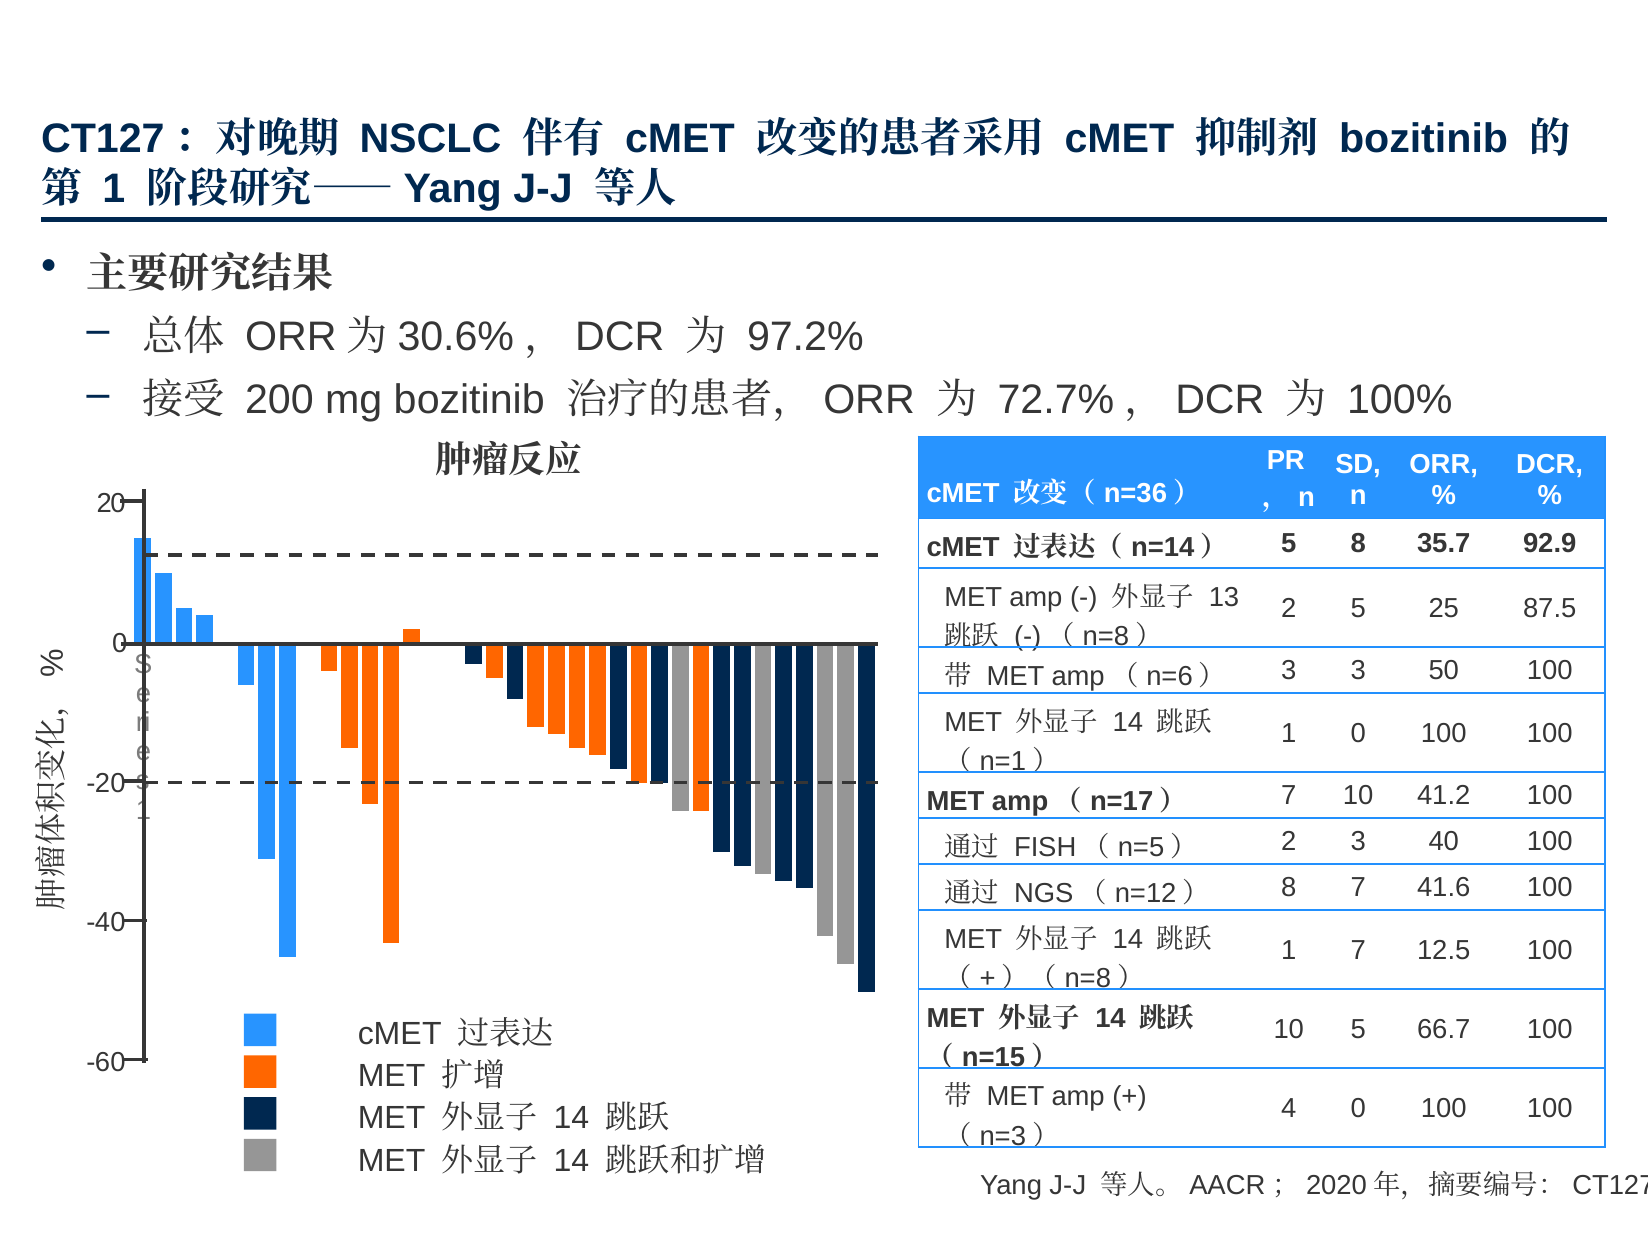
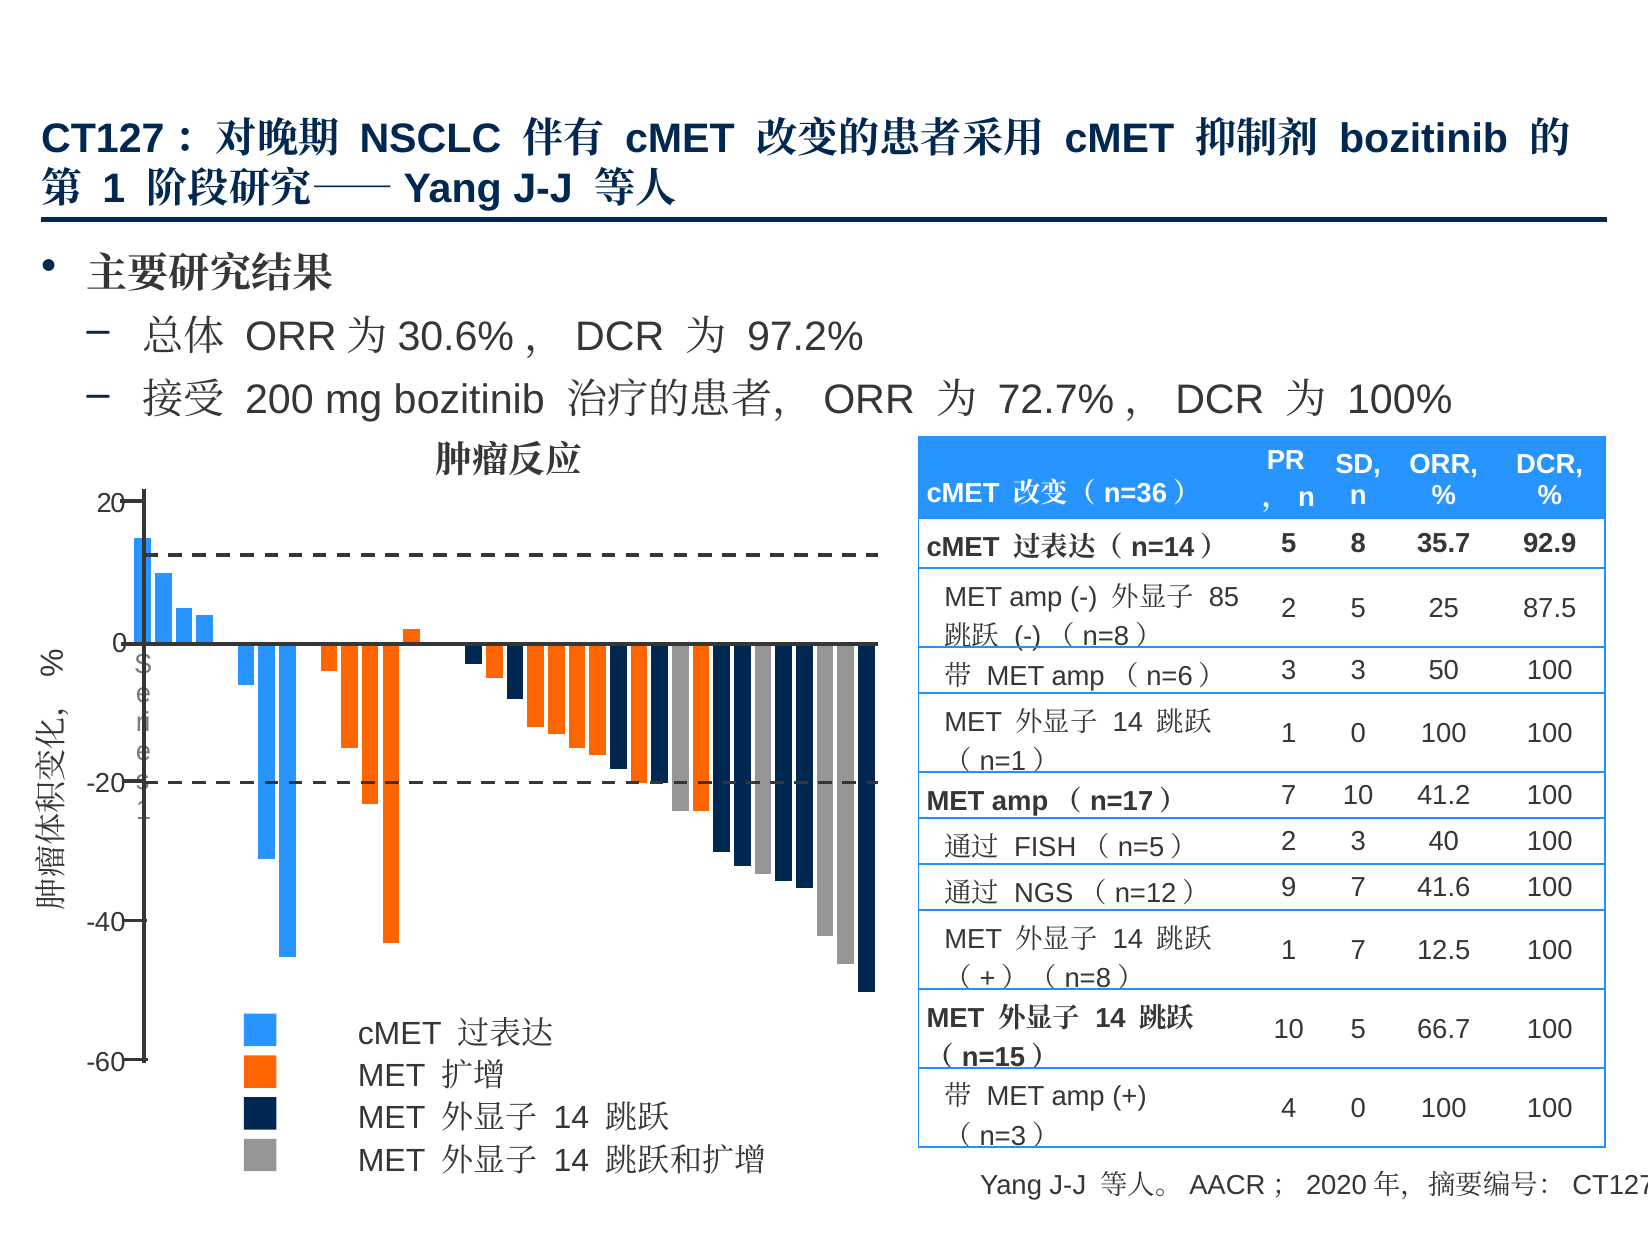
13: 13 -> 85
8 at (1289, 888): 8 -> 9
